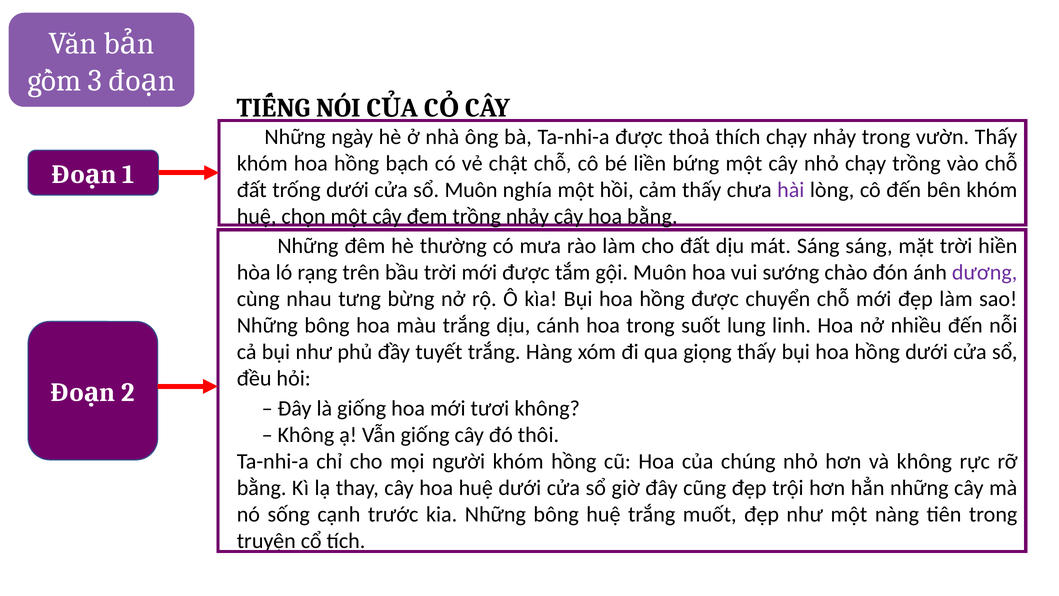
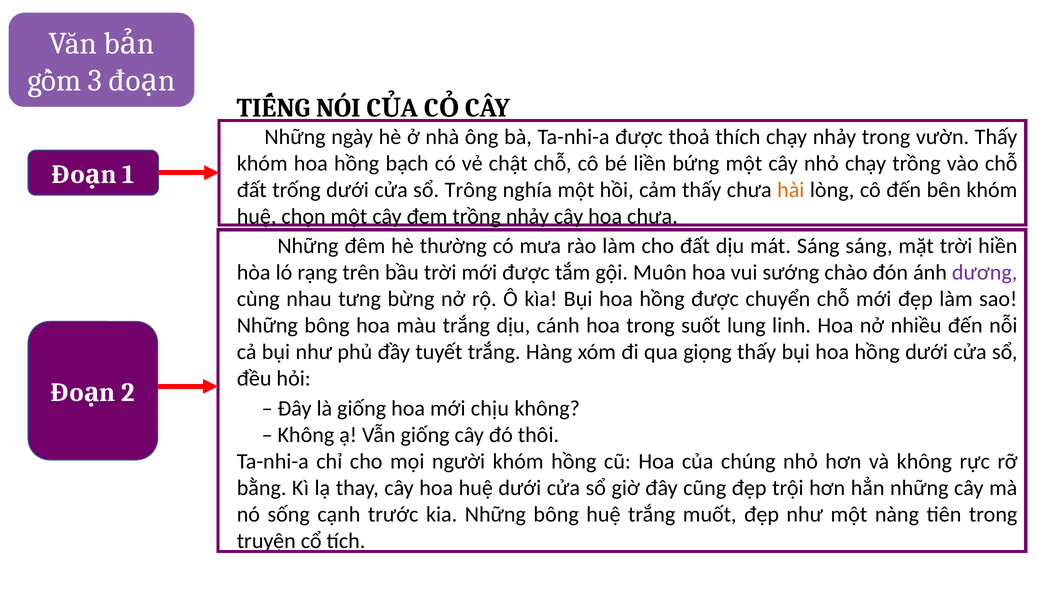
sổ Muôn: Muôn -> Trông
hài colour: purple -> orange
hoa bằng: bằng -> chưa
tươi: tươi -> chịu
